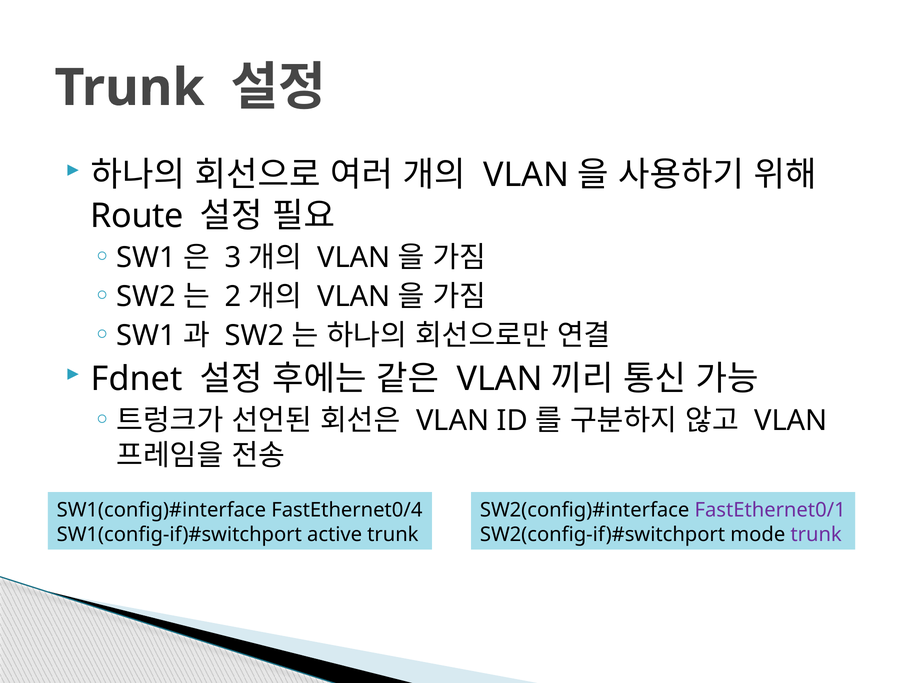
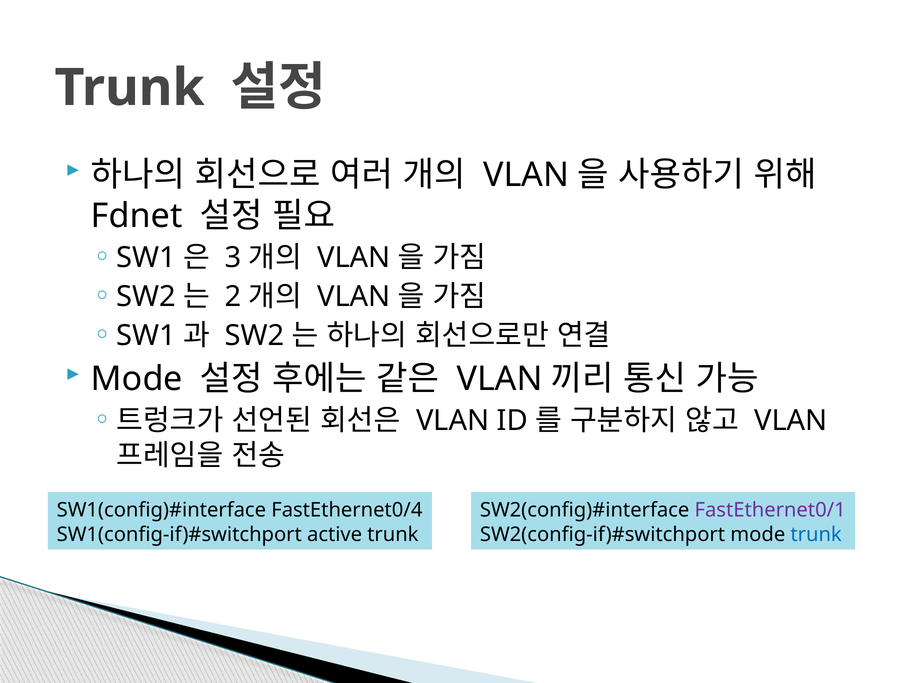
Route: Route -> Fdnet
Fdnet at (137, 379): Fdnet -> Mode
trunk at (816, 535) colour: purple -> blue
